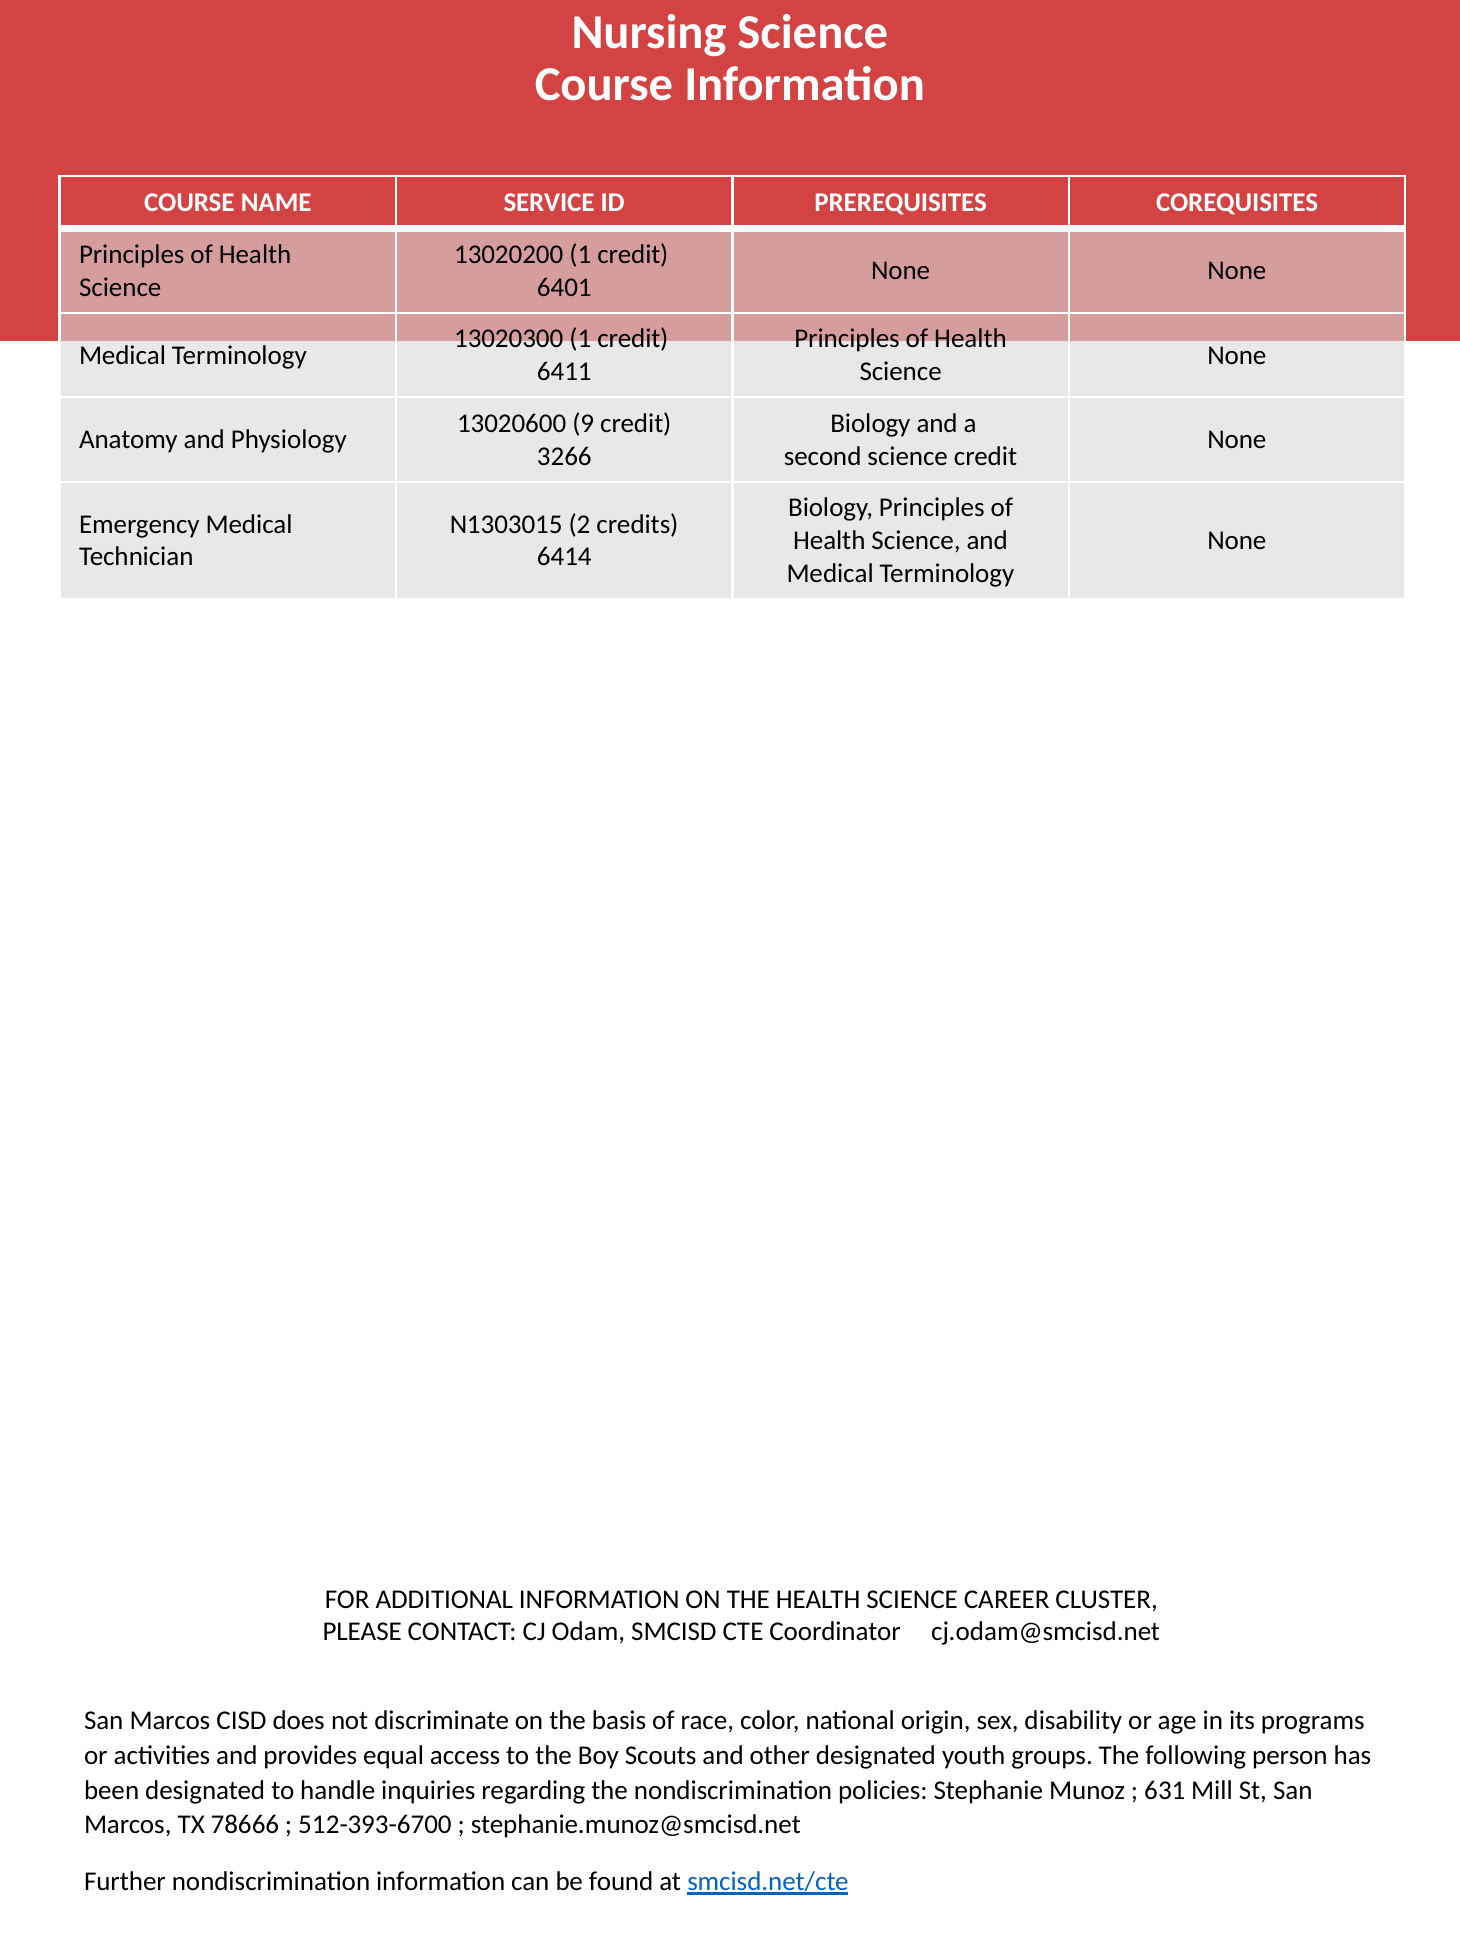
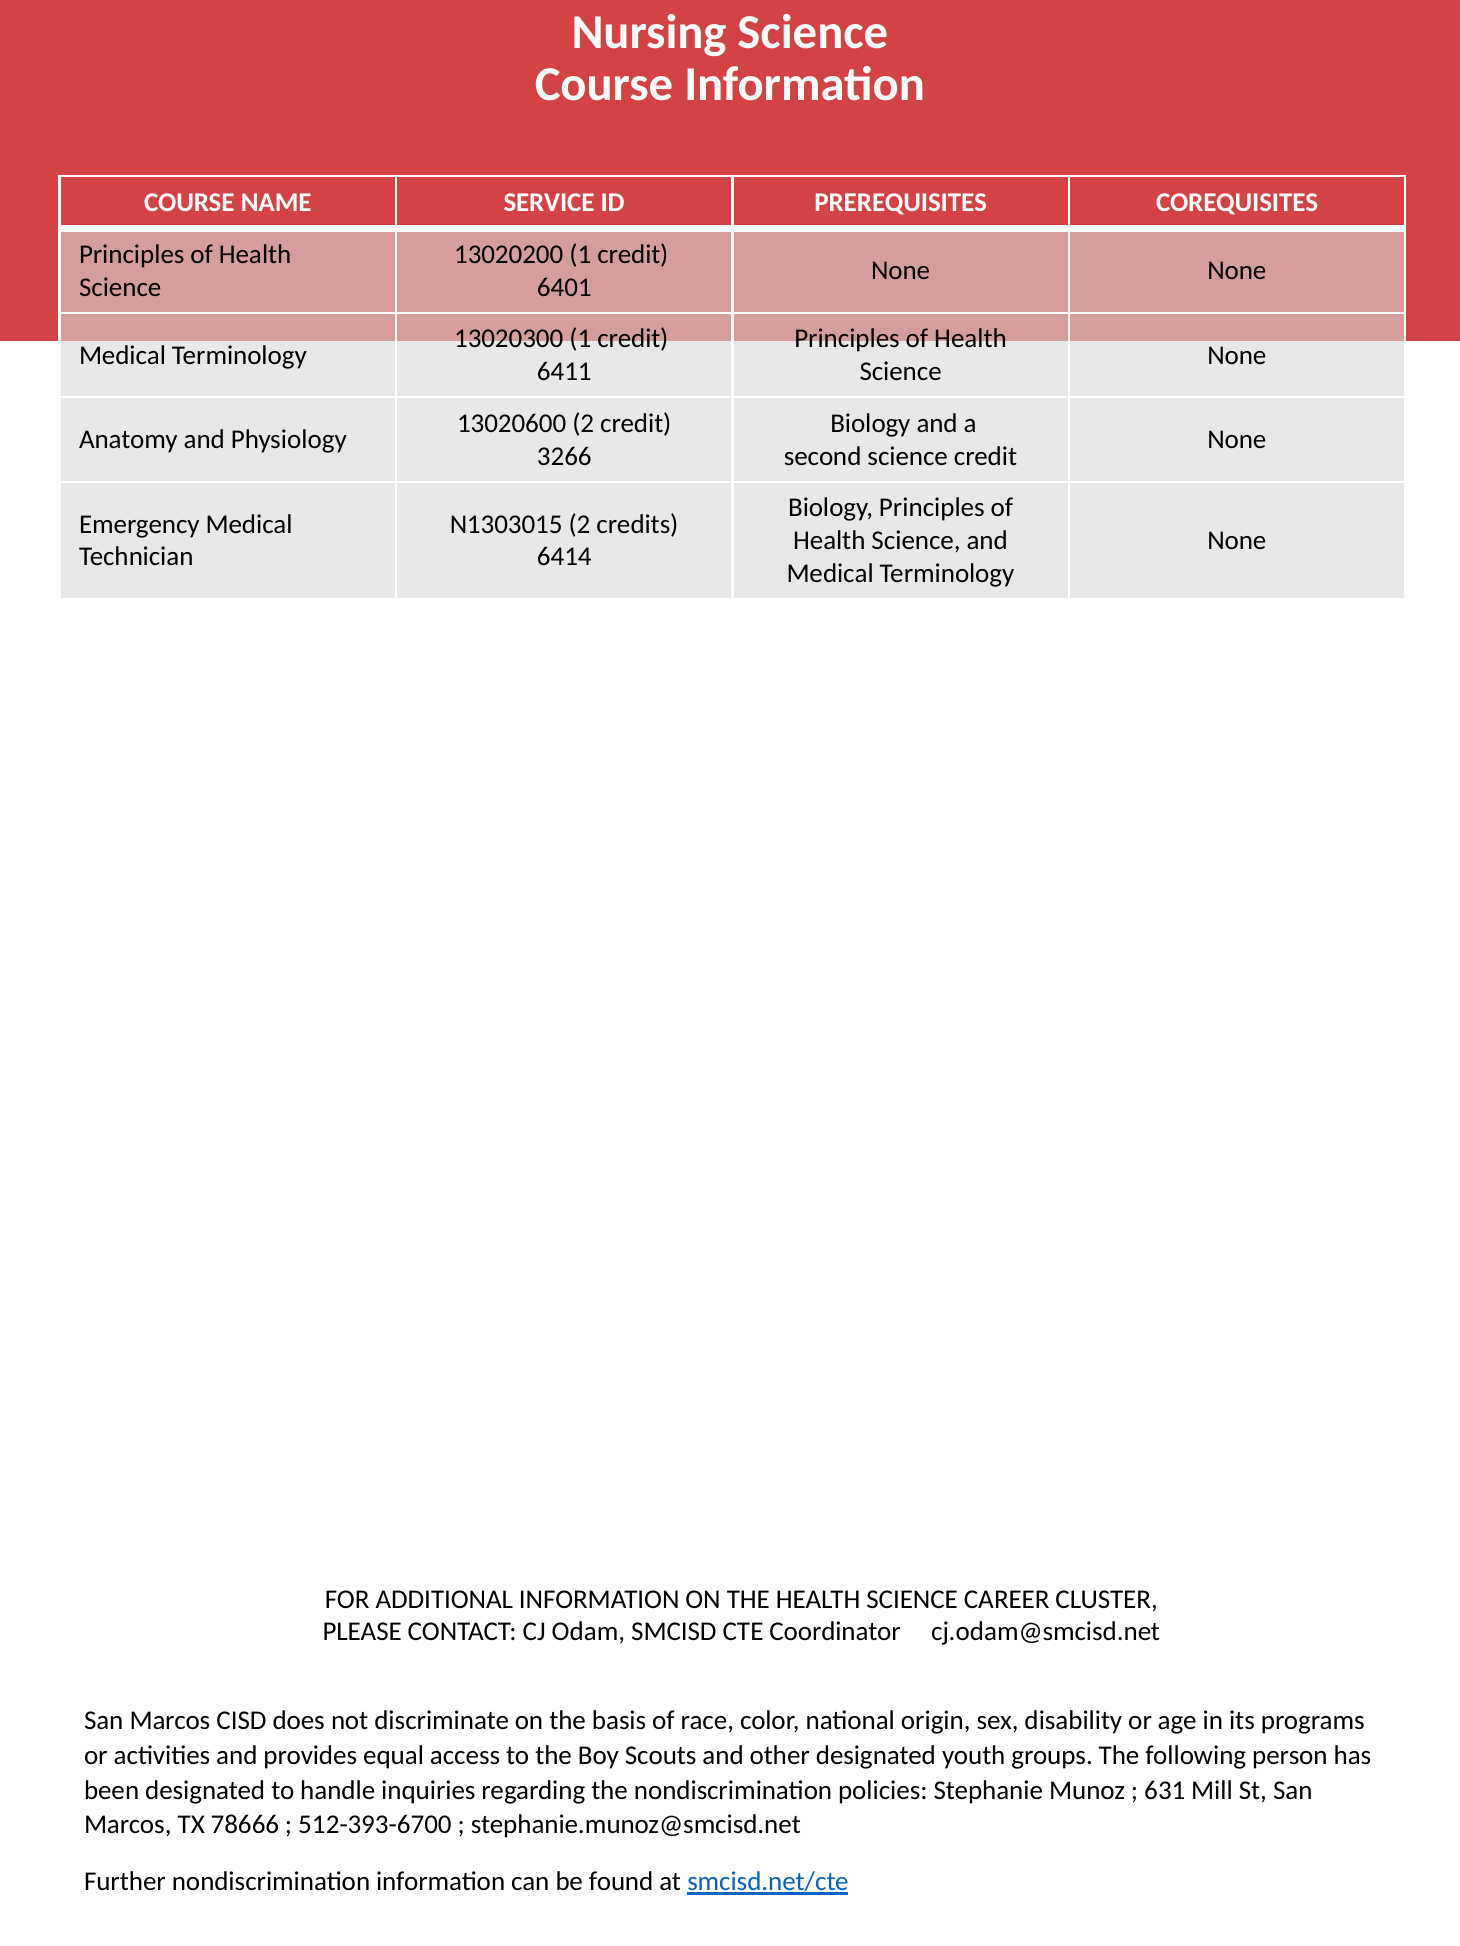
13020600 9: 9 -> 2
